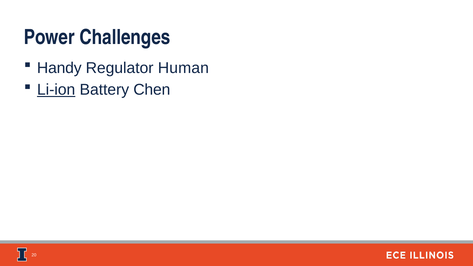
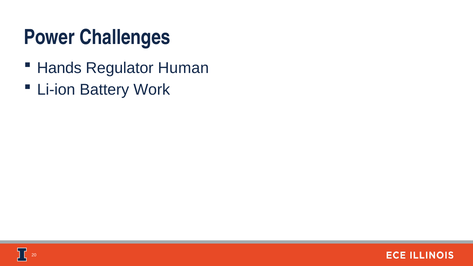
Handy: Handy -> Hands
Li-ion underline: present -> none
Chen: Chen -> Work
